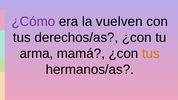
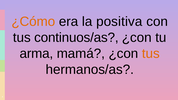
¿Cómo colour: purple -> orange
vuelven: vuelven -> positiva
derechos/as: derechos/as -> continuos/as
